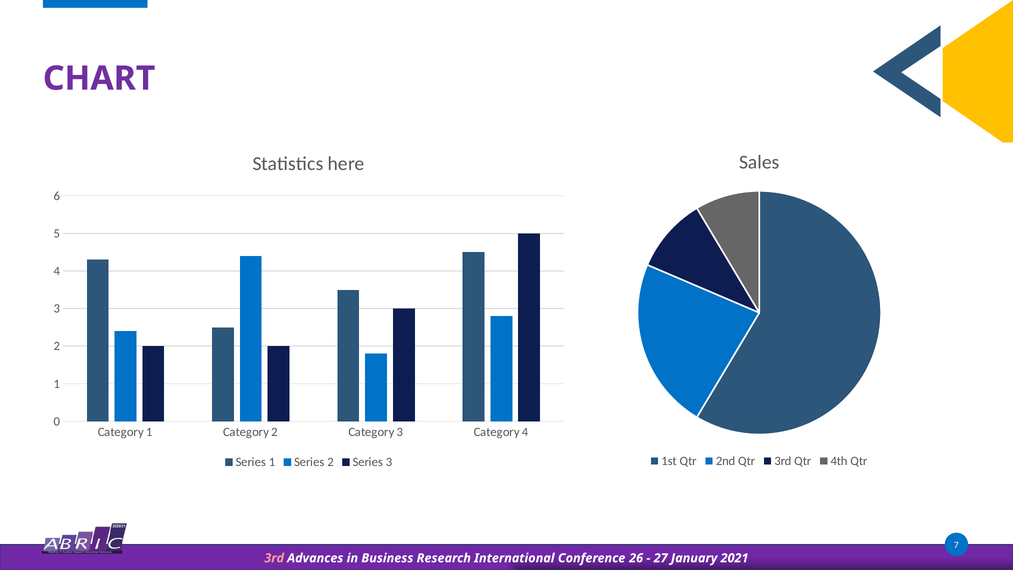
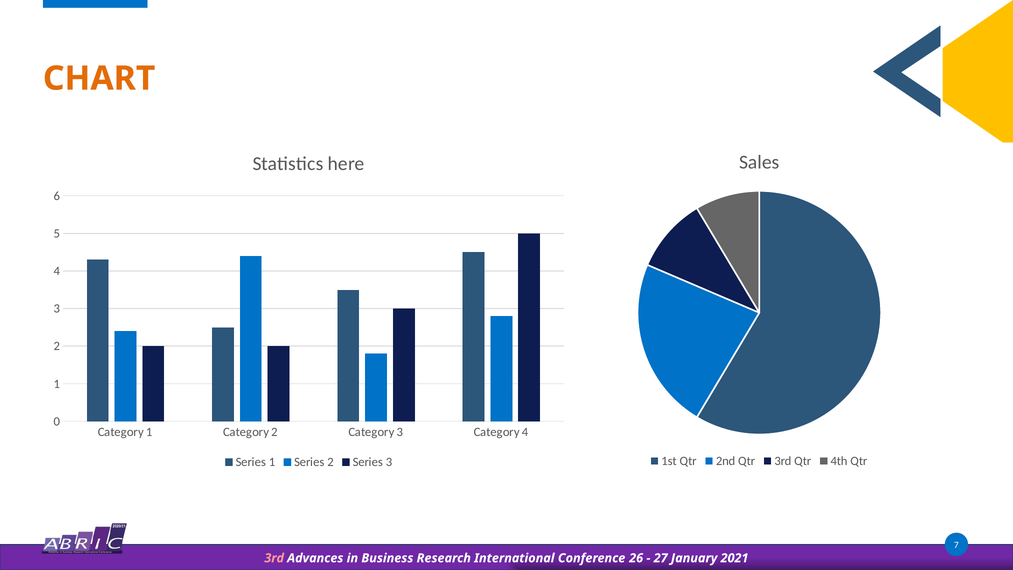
CHART colour: purple -> orange
